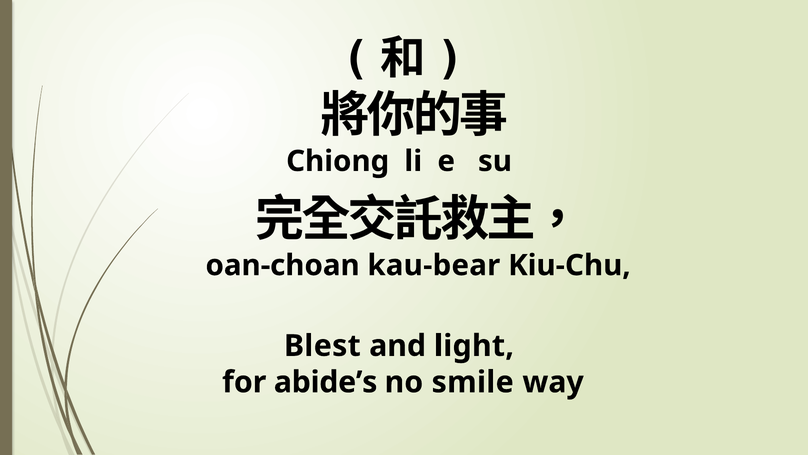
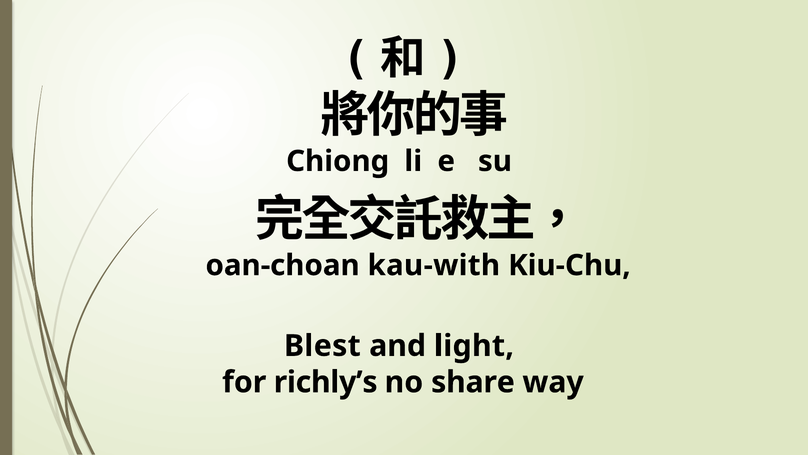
kau-bear: kau-bear -> kau-with
abide’s: abide’s -> richly’s
smile: smile -> share
